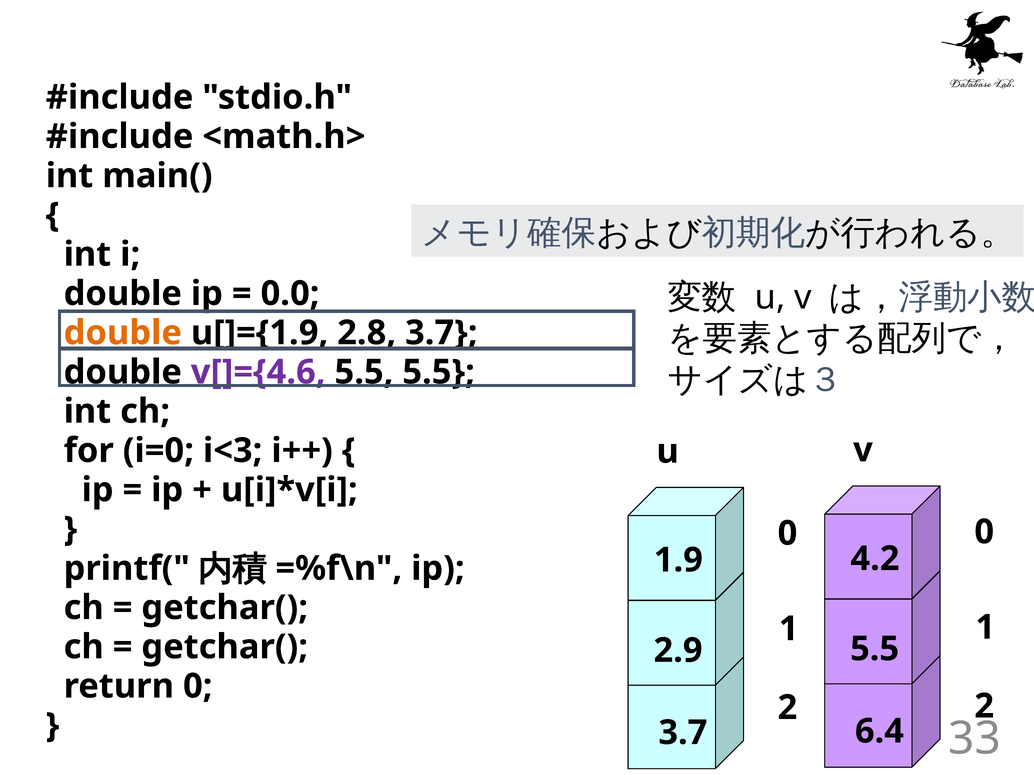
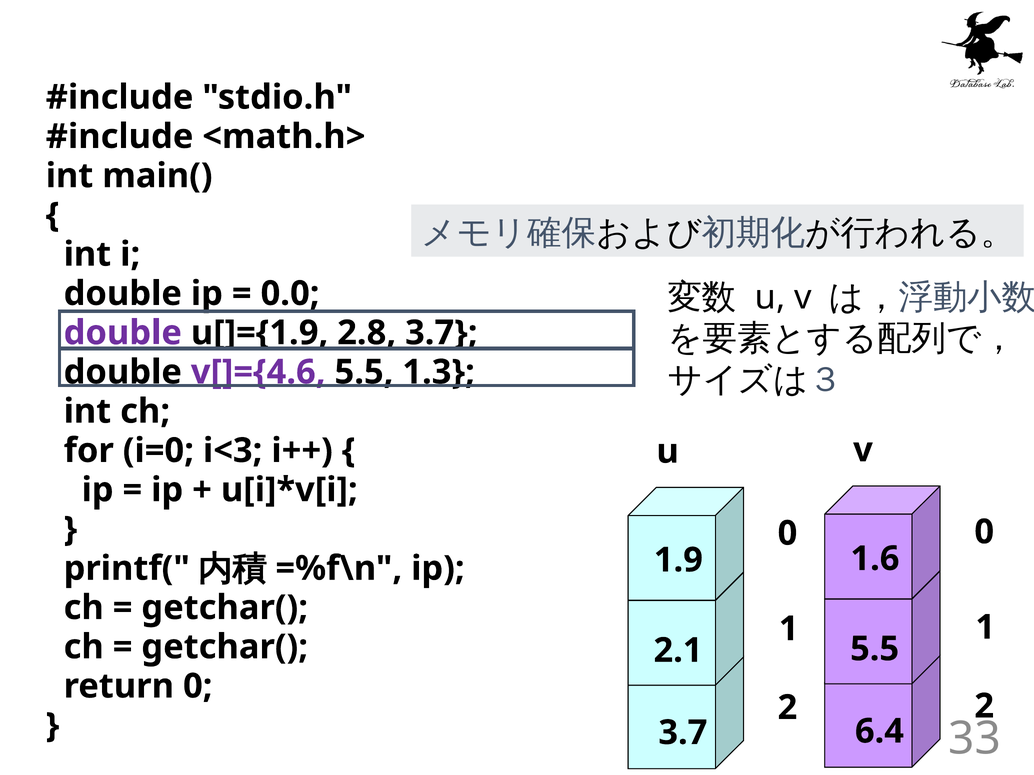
double at (123, 333) colour: orange -> purple
5.5 5.5: 5.5 -> 1.3
4.2: 4.2 -> 1.6
2.9: 2.9 -> 2.1
